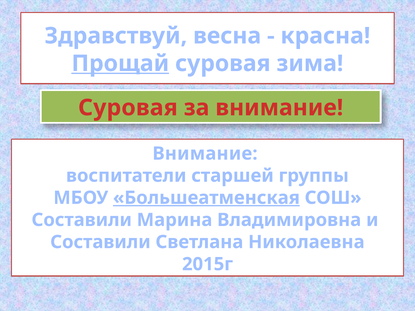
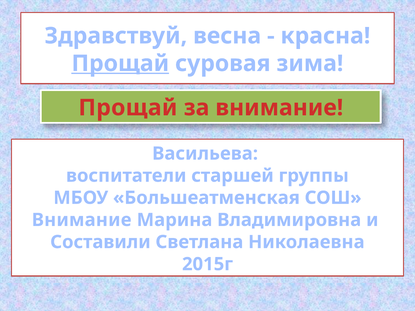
Суровая at (128, 108): Суровая -> Прощай
Внимание at (205, 154): Внимание -> Васильева
Большеатменская underline: present -> none
Составили at (82, 220): Составили -> Внимание
